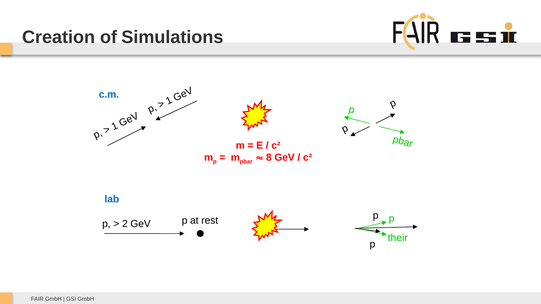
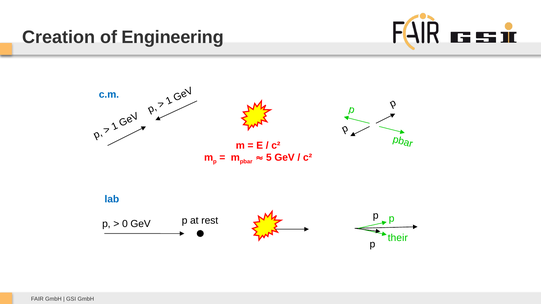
Simulations: Simulations -> Engineering
8: 8 -> 5
2: 2 -> 0
